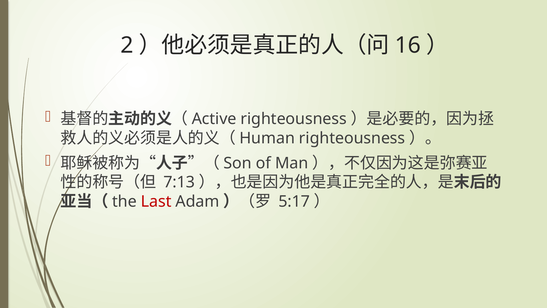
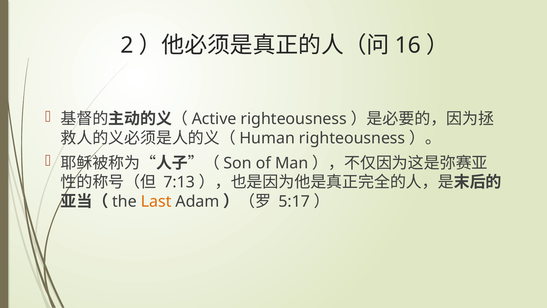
Last colour: red -> orange
